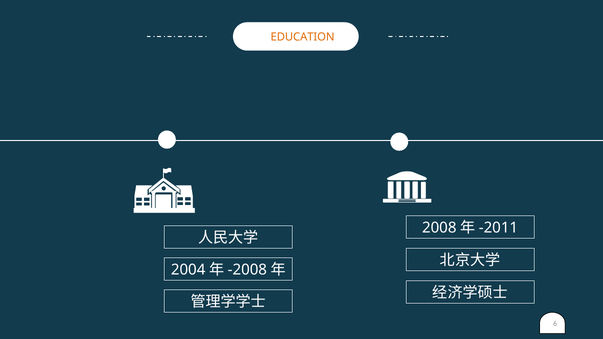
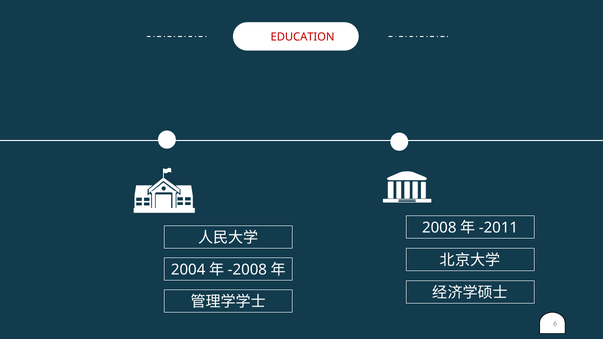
EDUCATION colour: orange -> red
